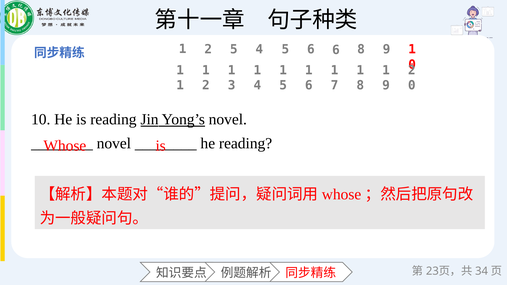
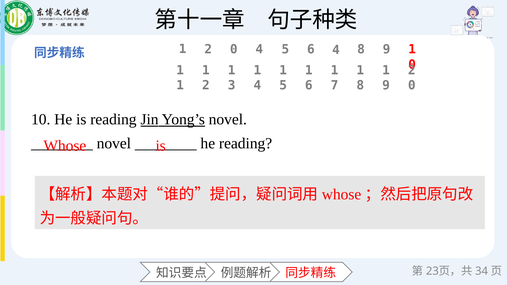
1 2 5: 5 -> 0
6 6: 6 -> 4
